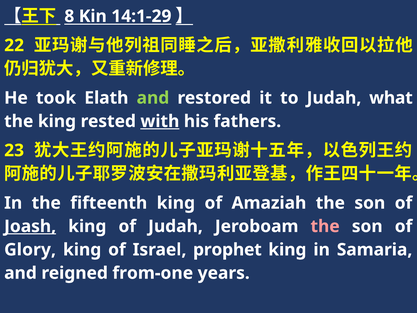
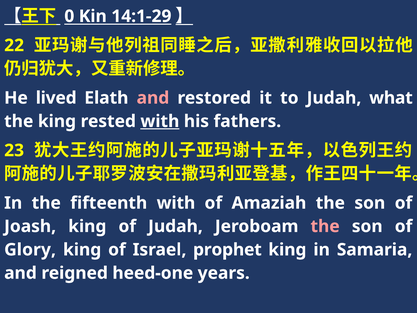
8: 8 -> 0
took: took -> lived
and at (153, 98) colour: light green -> pink
fifteenth king: king -> with
Joash underline: present -> none
from-one: from-one -> heed-one
